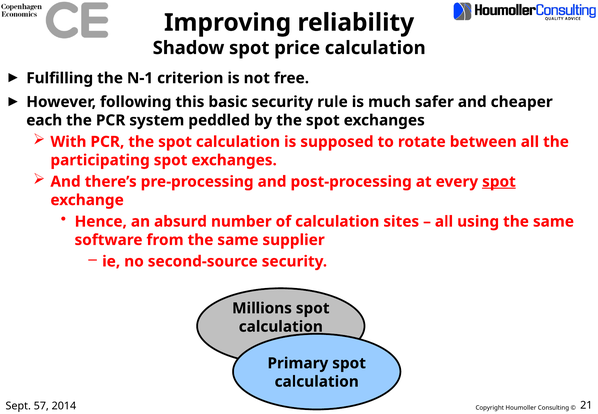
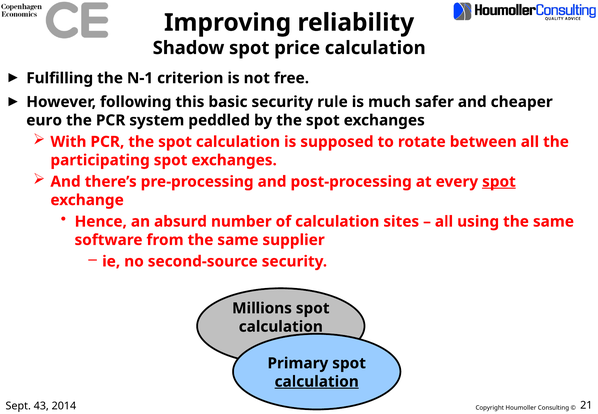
each: each -> euro
calculation at (317, 382) underline: none -> present
57: 57 -> 43
